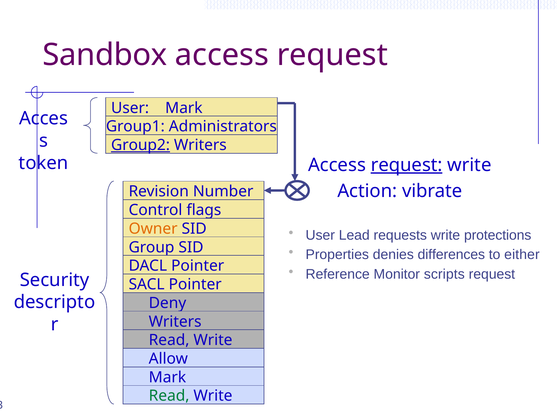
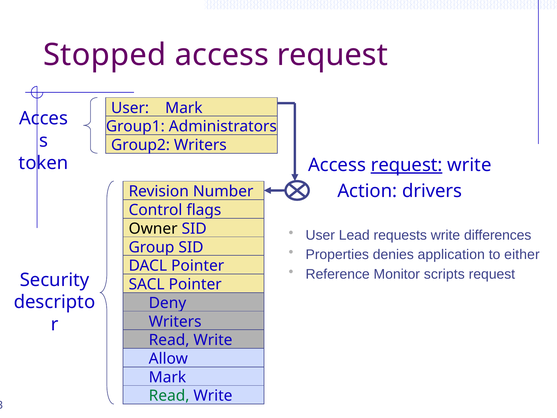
Sandbox: Sandbox -> Stopped
Group2 underline: present -> none
vibrate: vibrate -> drivers
Owner colour: orange -> black
protections: protections -> differences
differences: differences -> application
